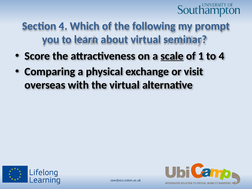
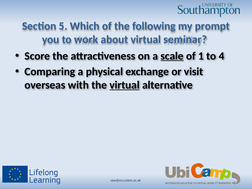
Section 4: 4 -> 5
learn: learn -> work
virtual at (125, 85) underline: none -> present
